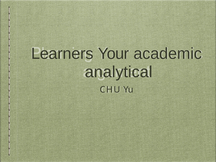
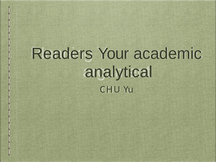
Learners: Learners -> Readers
